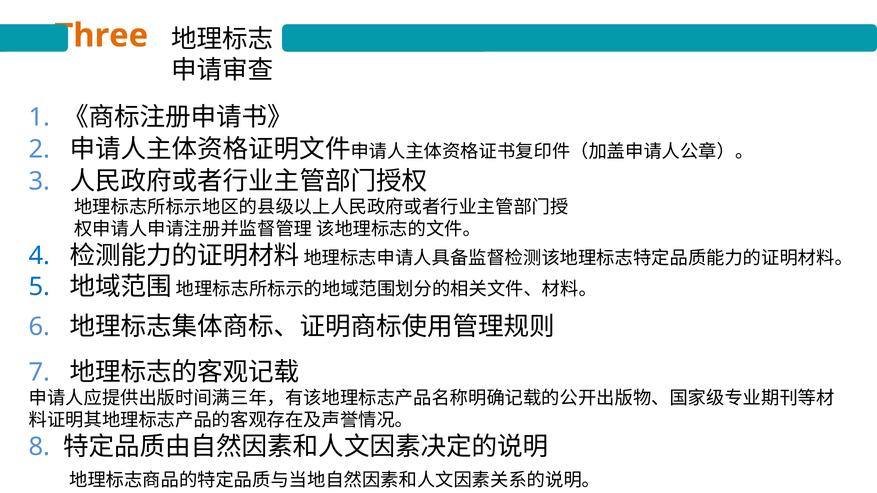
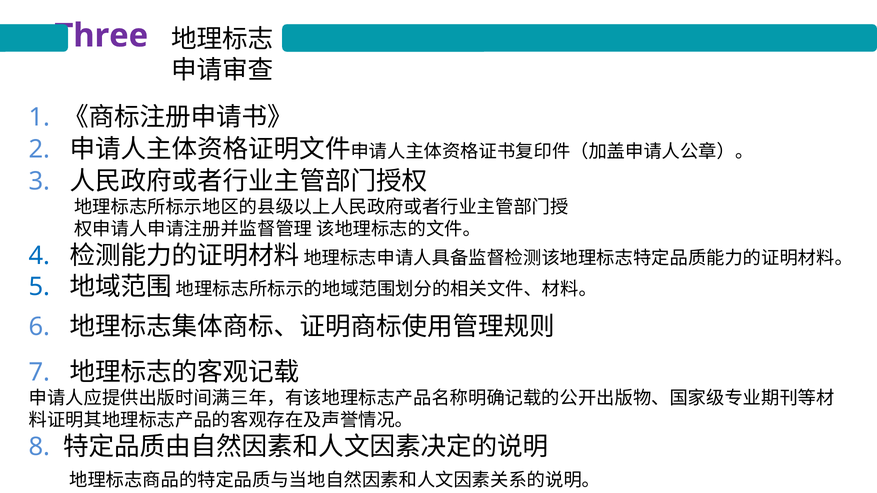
Three colour: orange -> purple
